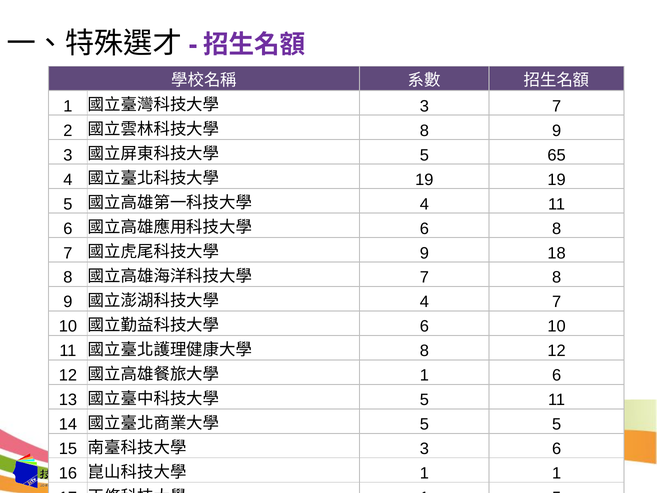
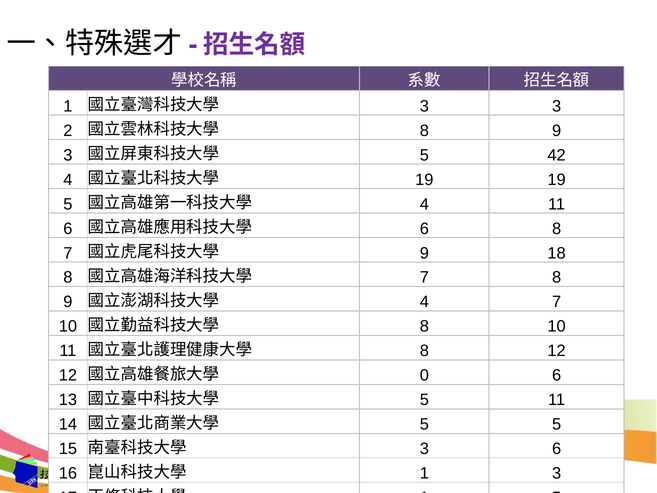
3 7: 7 -> 3
65: 65 -> 42
6 at (424, 326): 6 -> 8
1 at (424, 375): 1 -> 0
1 1: 1 -> 3
